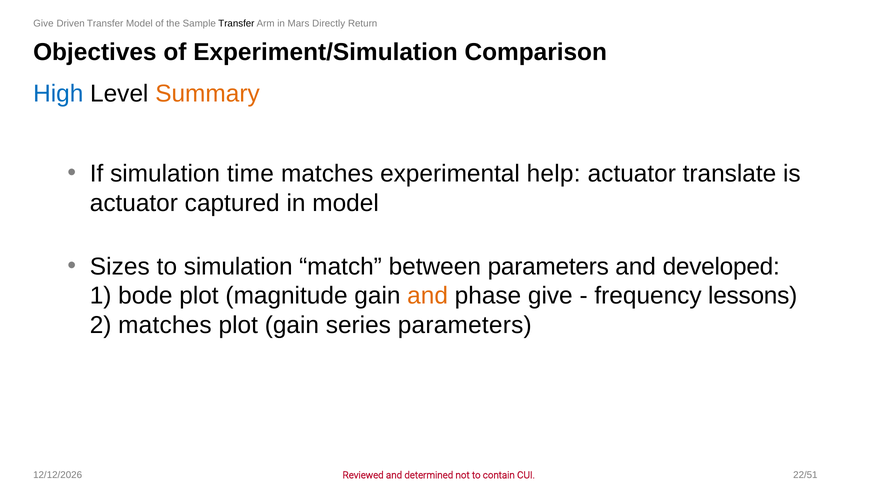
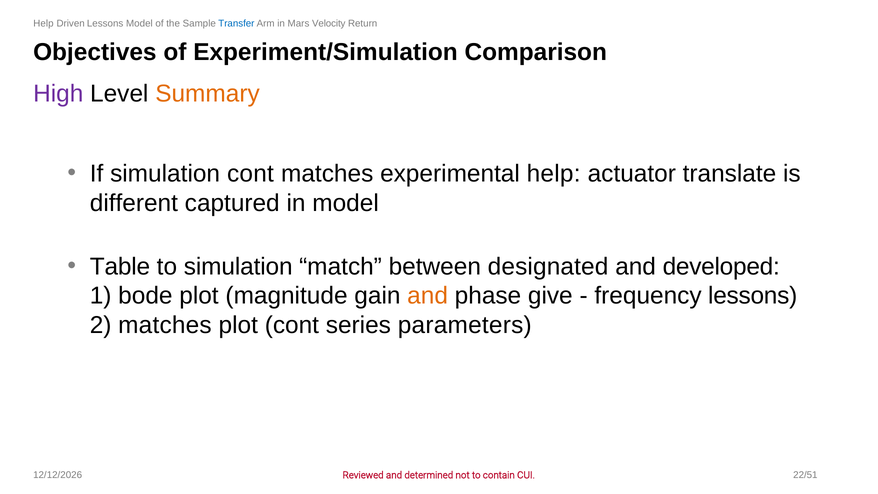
Give at (43, 24): Give -> Help
Driven Transfer: Transfer -> Lessons
Transfer at (236, 24) colour: black -> blue
Directly: Directly -> Velocity
High colour: blue -> purple
simulation time: time -> cont
actuator at (134, 203): actuator -> different
Sizes: Sizes -> Table
between parameters: parameters -> designated
plot gain: gain -> cont
